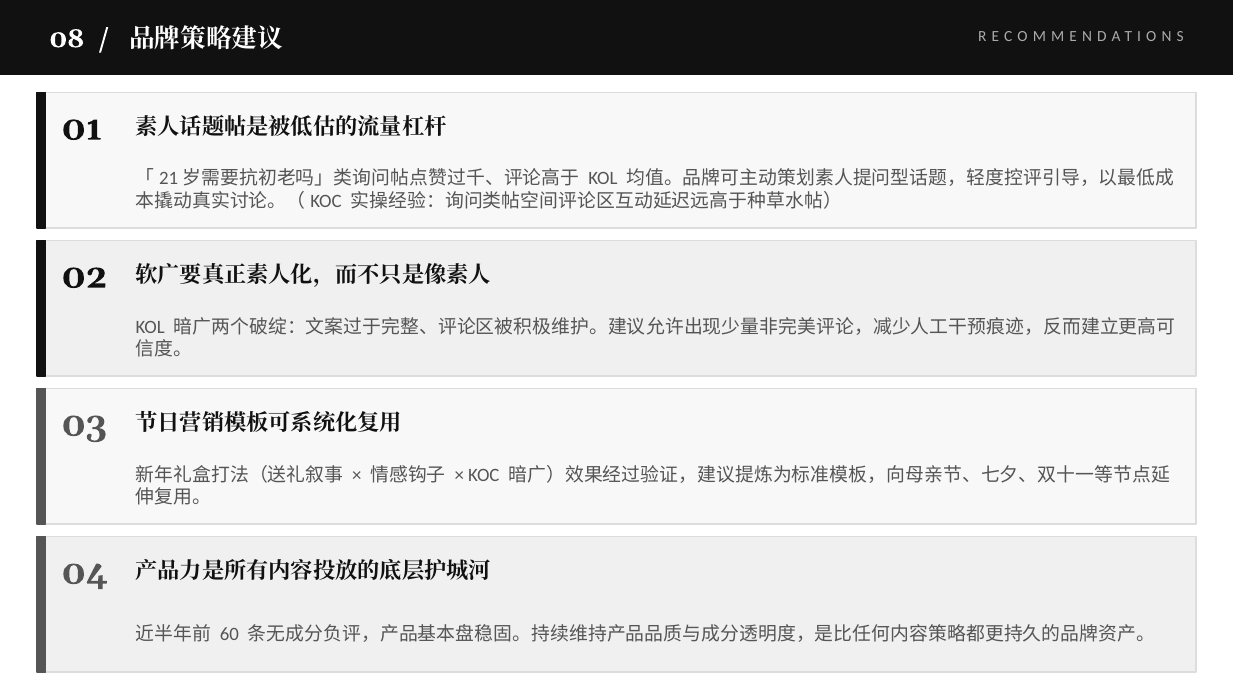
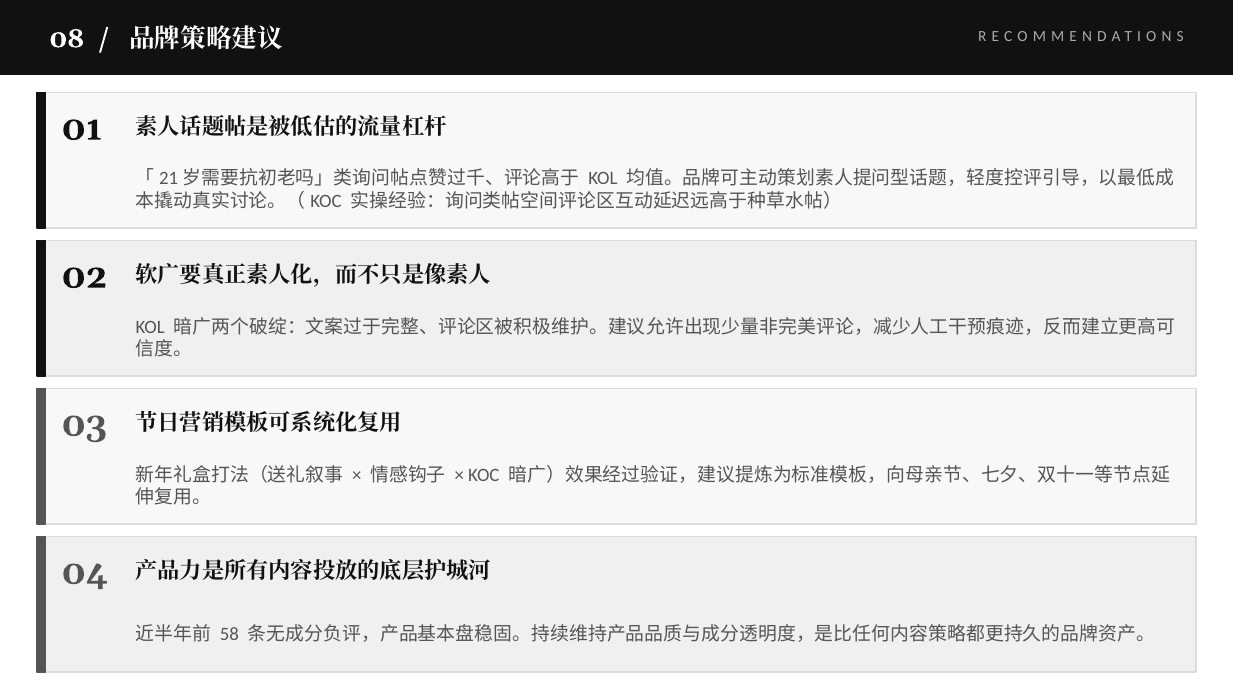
60: 60 -> 58
